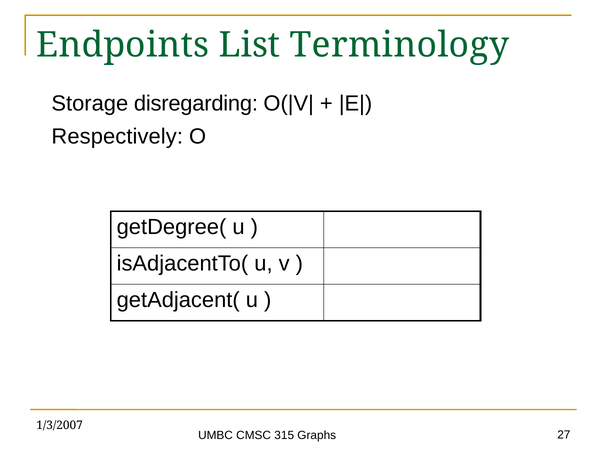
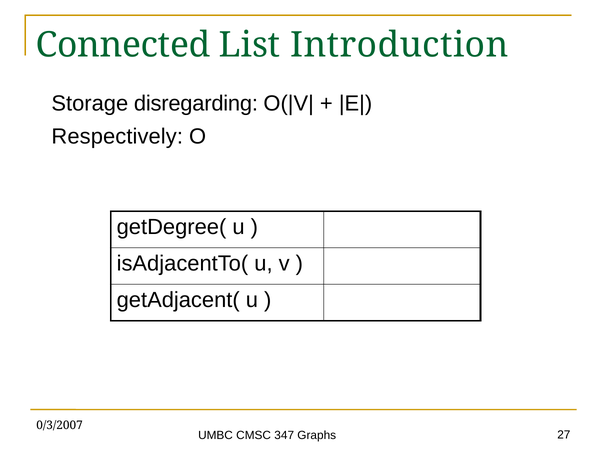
Endpoints: Endpoints -> Connected
Terminology: Terminology -> Introduction
1/3/2007: 1/3/2007 -> 0/3/2007
315: 315 -> 347
